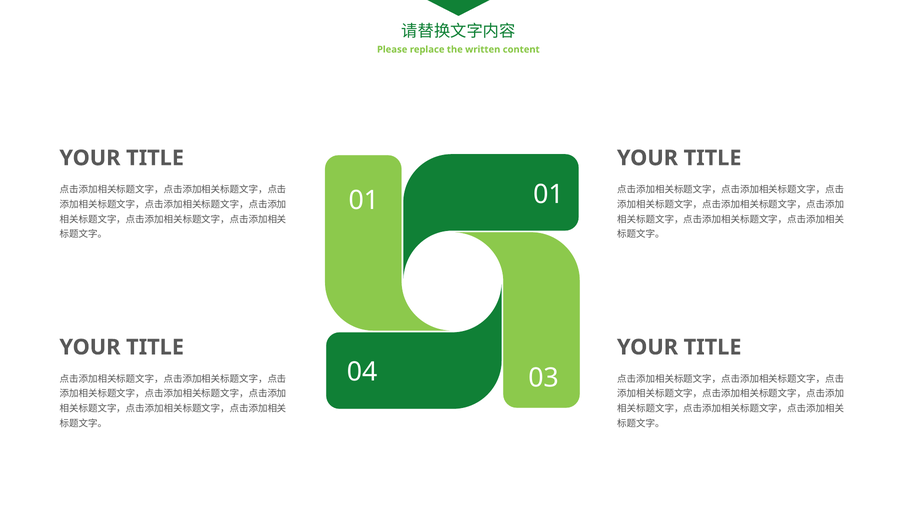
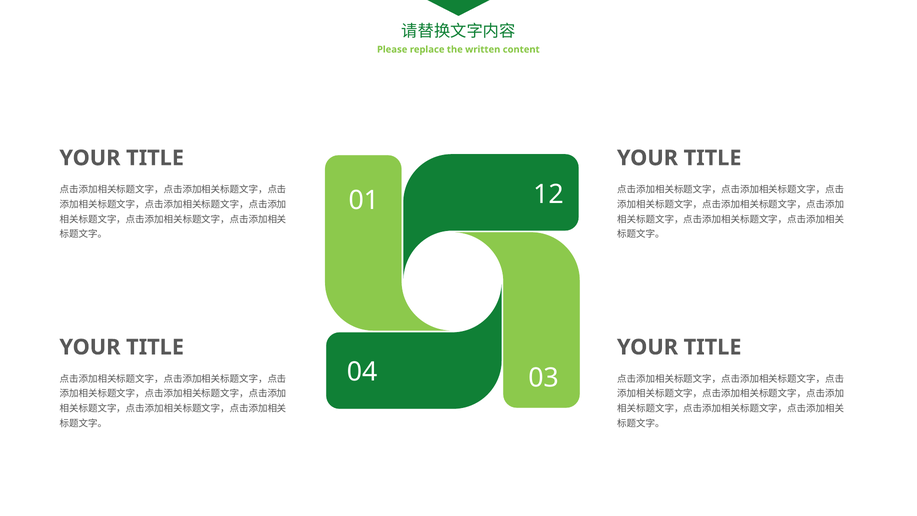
01 01: 01 -> 12
